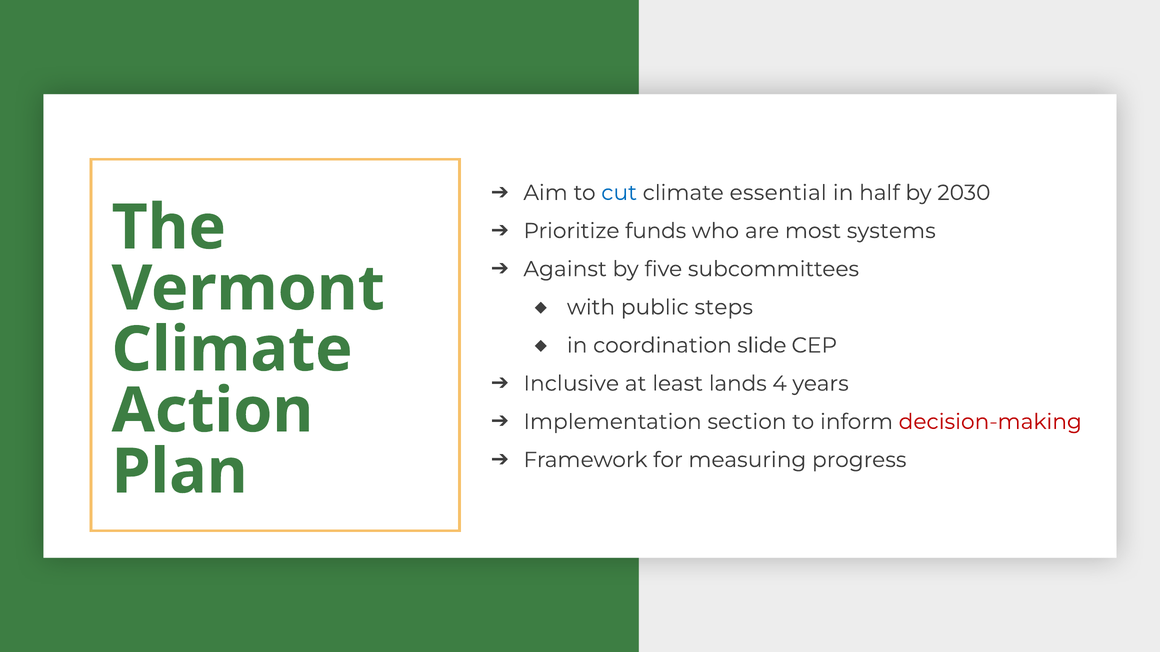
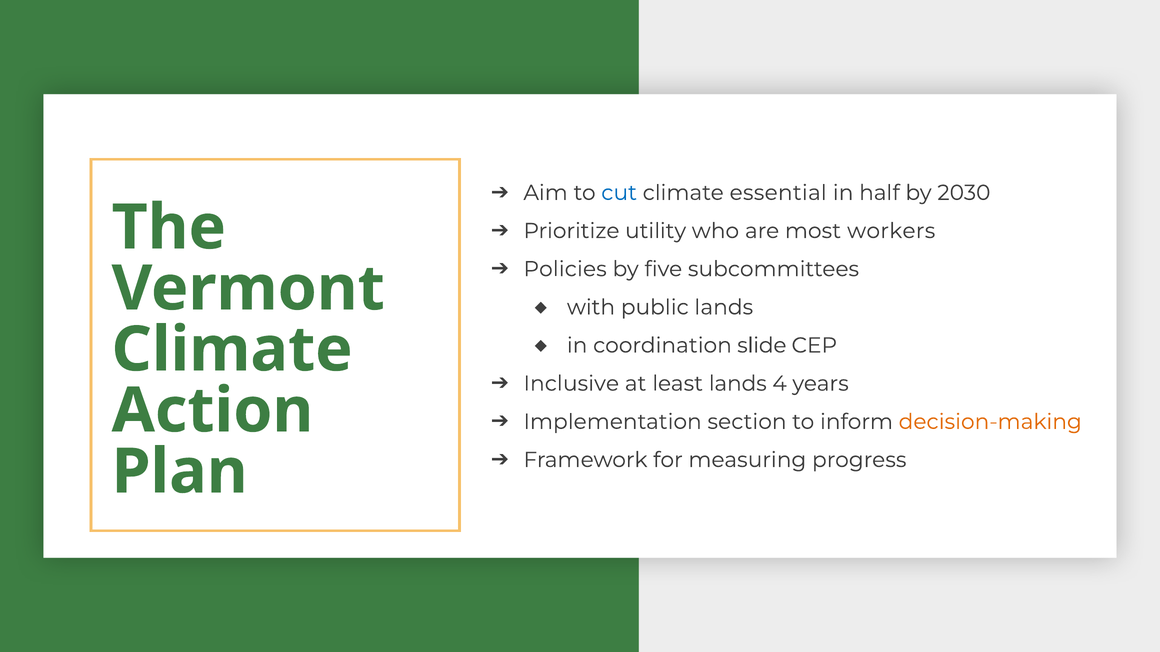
funds: funds -> utility
systems: systems -> workers
Against: Against -> Policies
public steps: steps -> lands
decision-making colour: red -> orange
